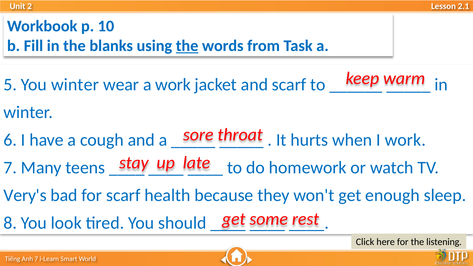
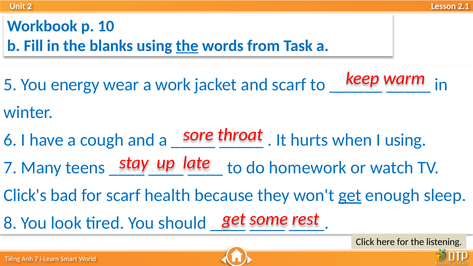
You winter: winter -> energy
I work: work -> using
Very's: Very's -> Click's
get at (350, 195) underline: none -> present
